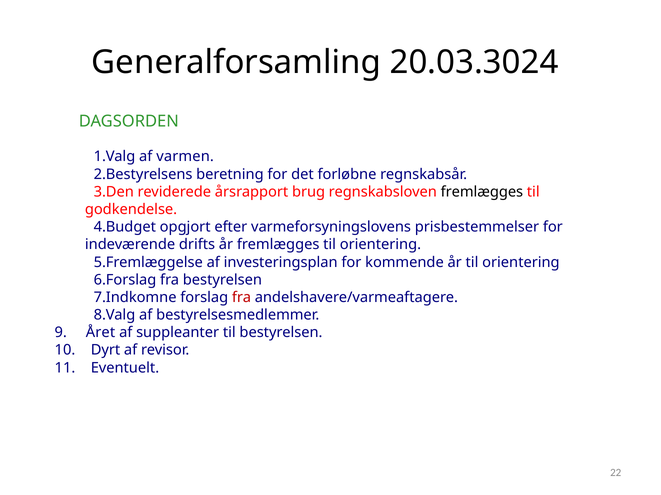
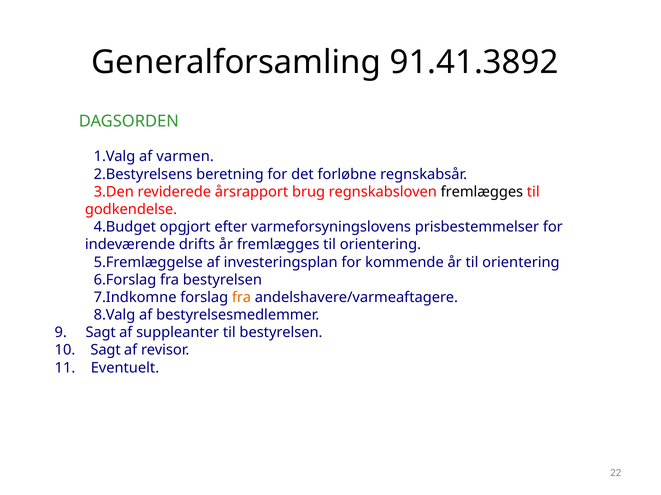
20.03.3024: 20.03.3024 -> 91.41.3892
fra at (242, 298) colour: red -> orange
9 Året: Året -> Sagt
Dyrt at (106, 351): Dyrt -> Sagt
